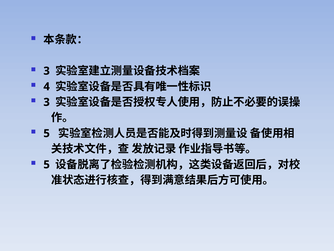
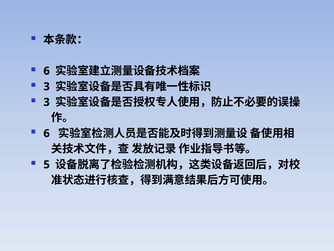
3 at (47, 71): 3 -> 6
4 at (47, 86): 4 -> 3
5 at (47, 133): 5 -> 6
